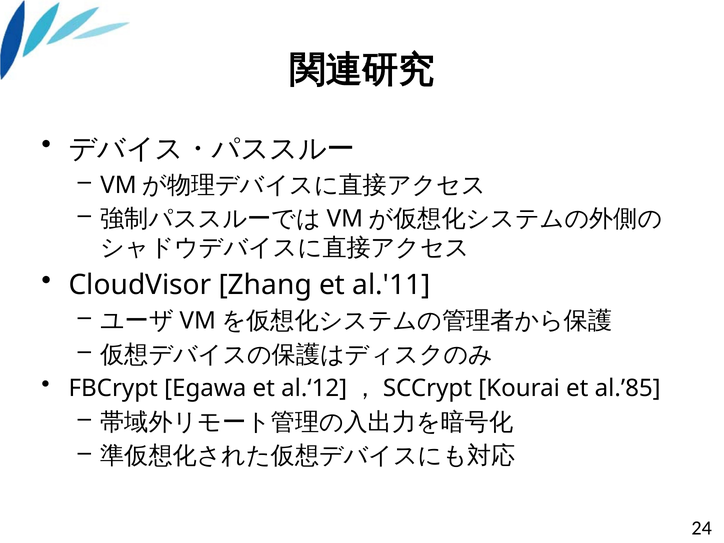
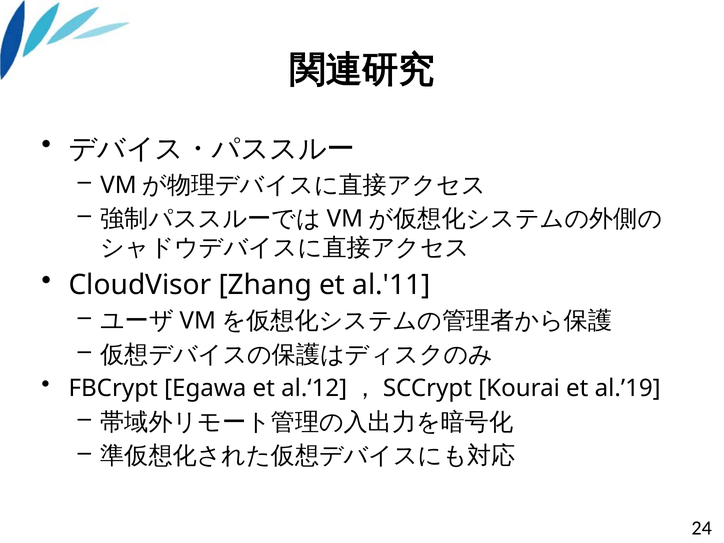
al.’85: al.’85 -> al.’19
